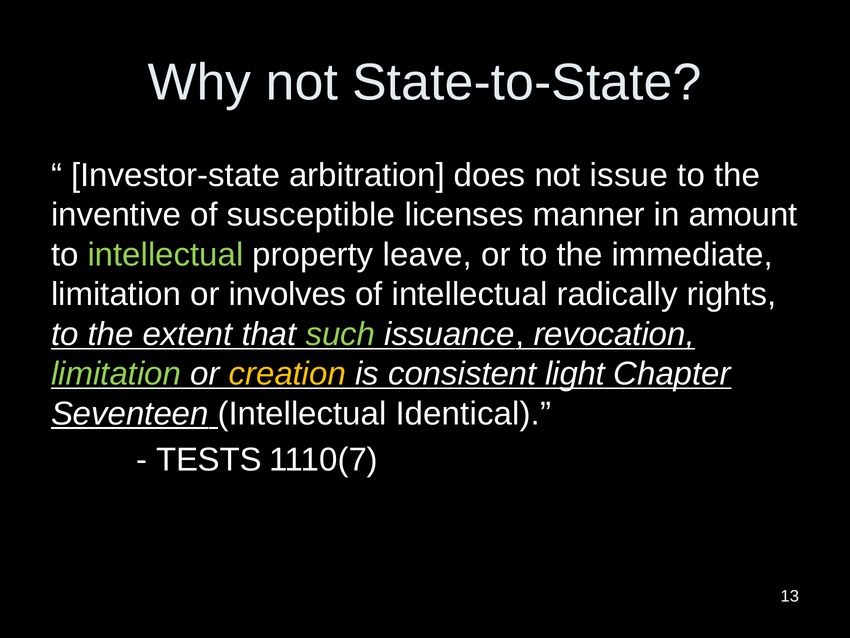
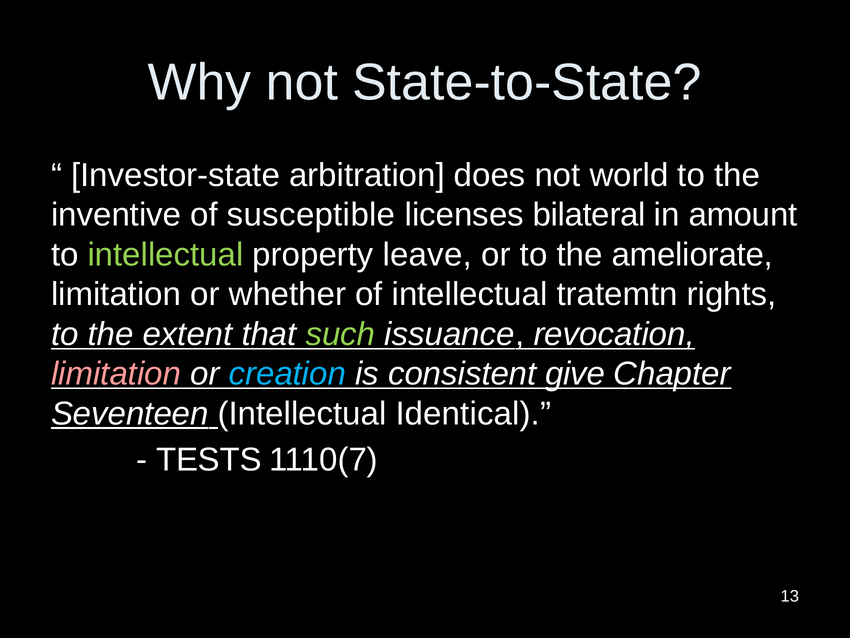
issue: issue -> world
manner: manner -> bilateral
immediate: immediate -> ameliorate
involves: involves -> whether
radically: radically -> tratemtn
limitation at (116, 374) colour: light green -> pink
creation colour: yellow -> light blue
light: light -> give
